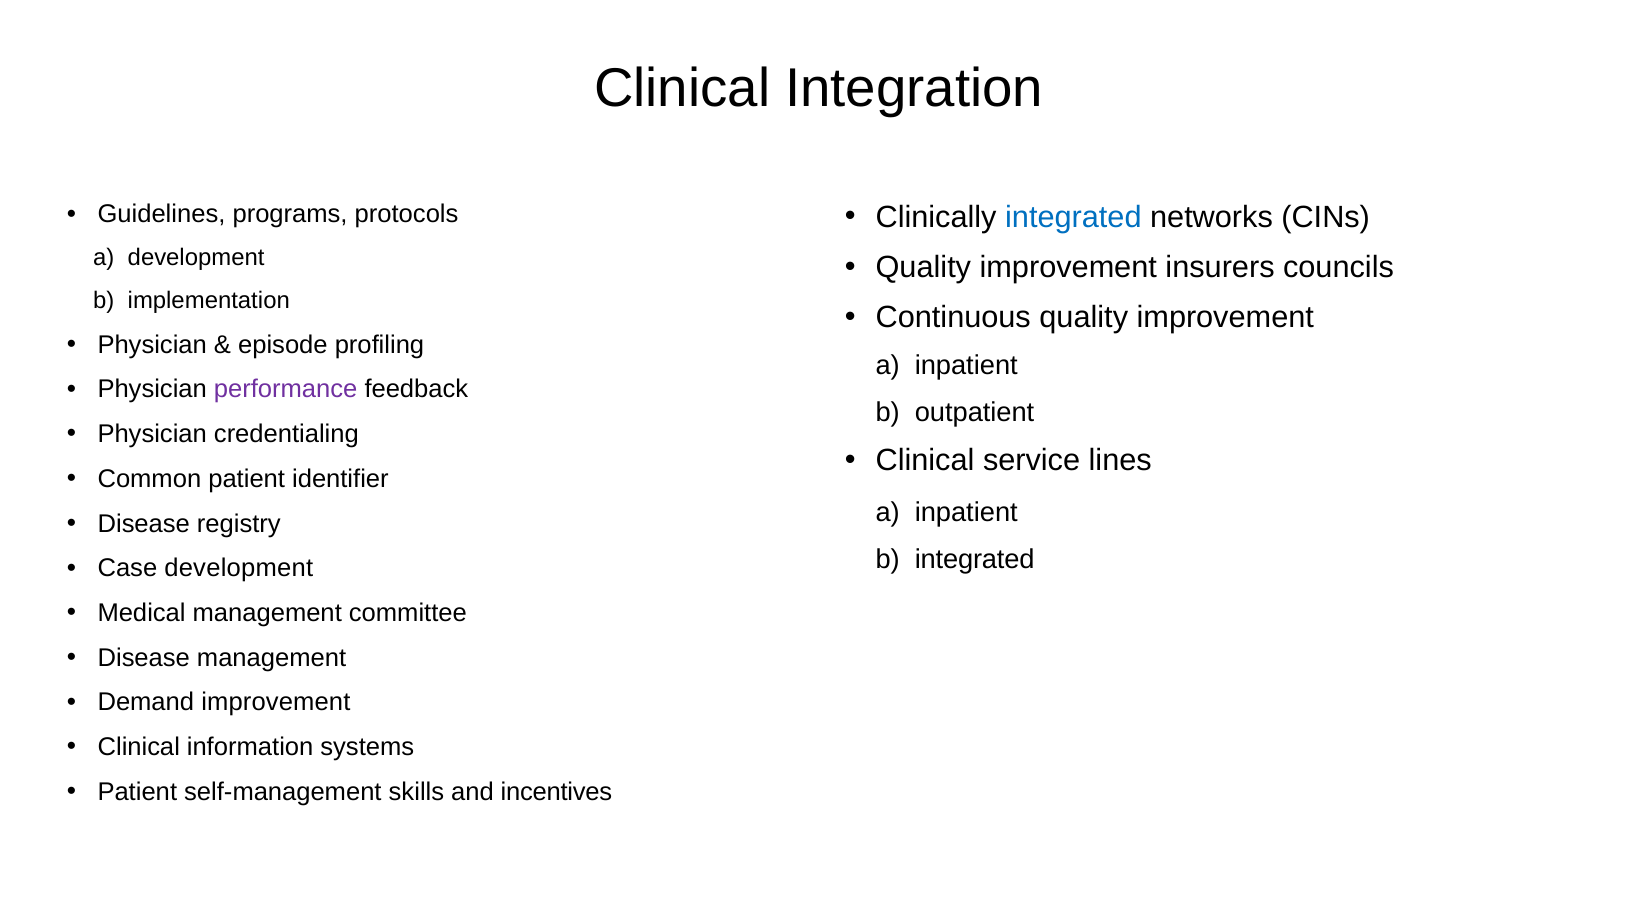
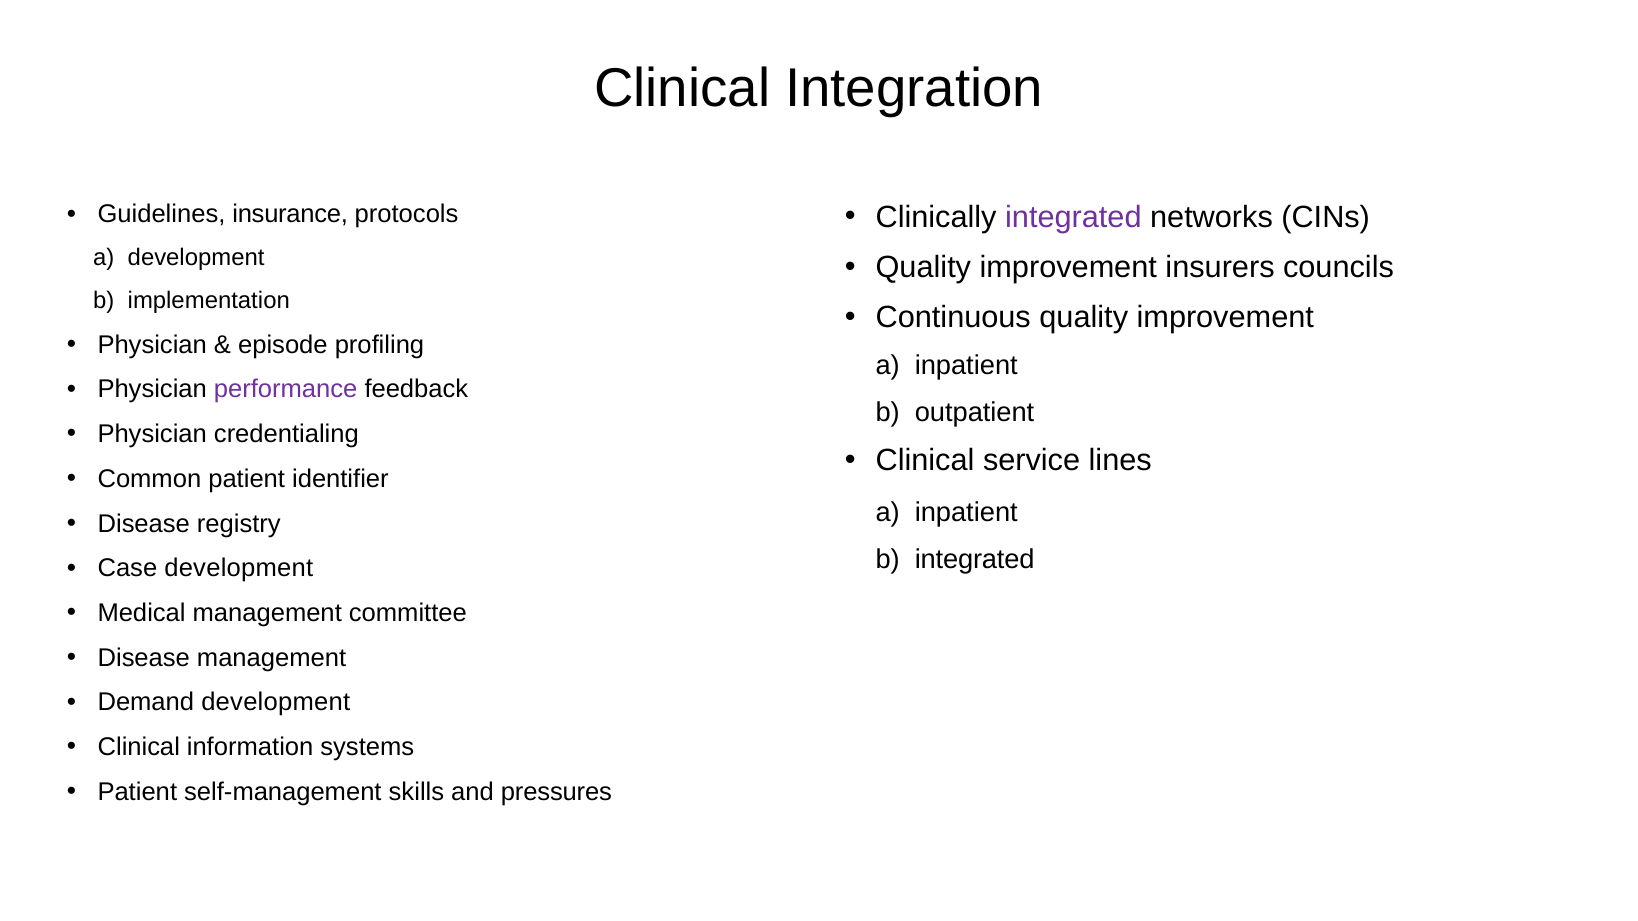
programs: programs -> insurance
integrated at (1073, 217) colour: blue -> purple
Demand improvement: improvement -> development
incentives: incentives -> pressures
